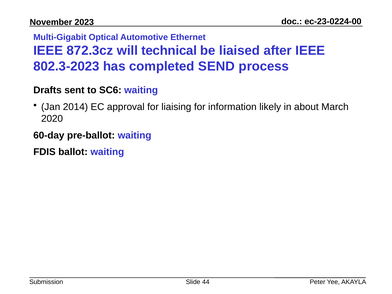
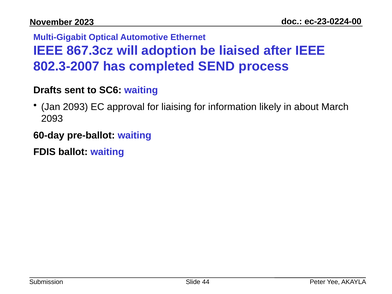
872.3cz: 872.3cz -> 867.3cz
technical: technical -> adoption
802.3-2023: 802.3-2023 -> 802.3-2007
Jan 2014: 2014 -> 2093
2020 at (52, 119): 2020 -> 2093
